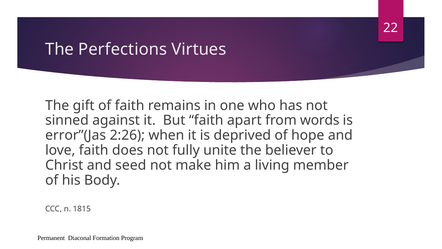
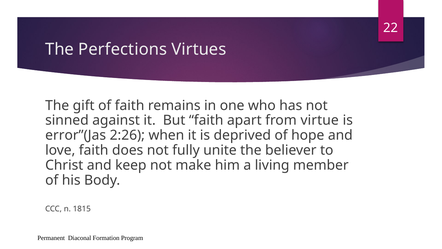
words: words -> virtue
seed: seed -> keep
